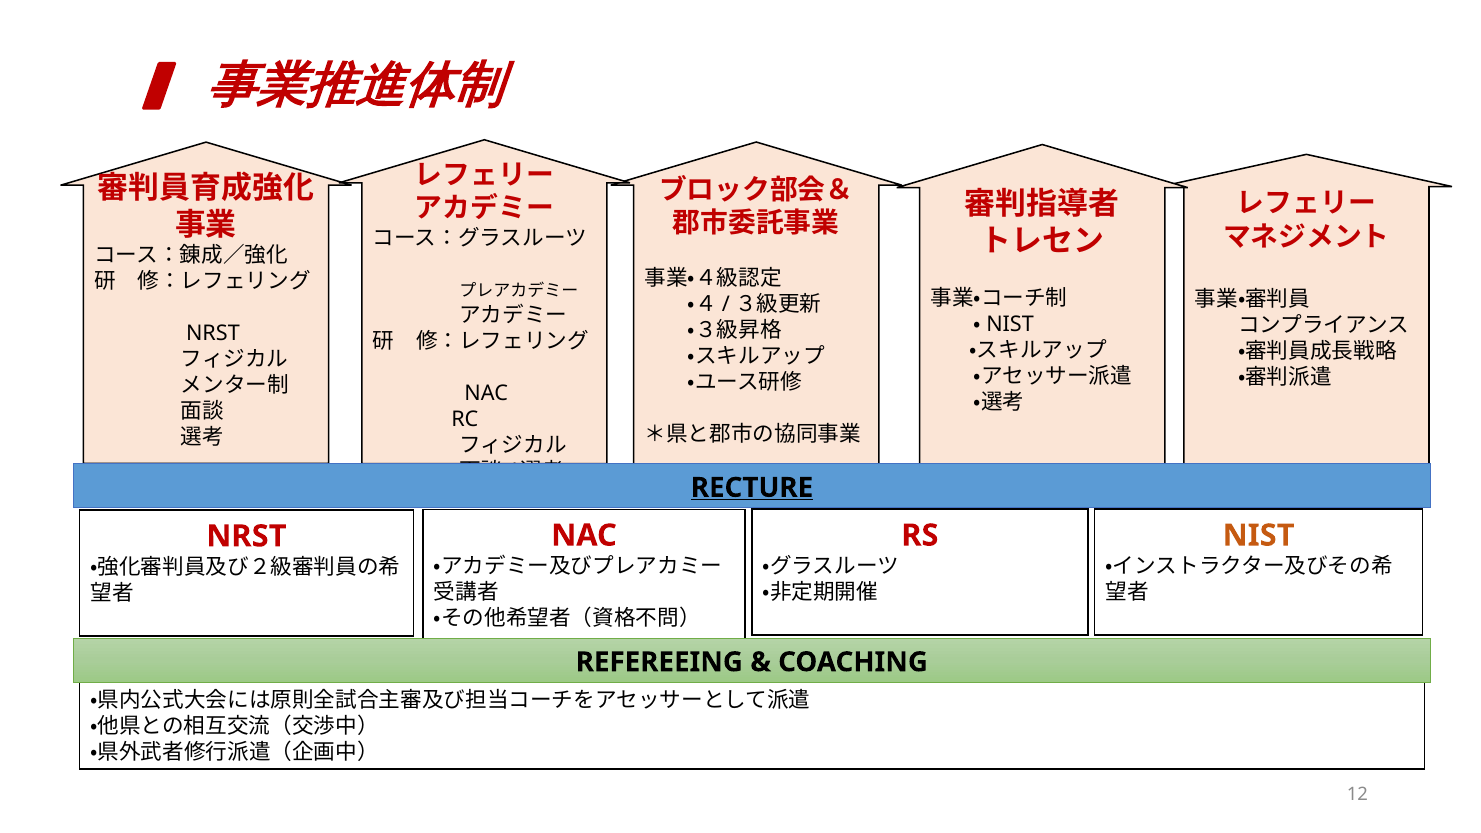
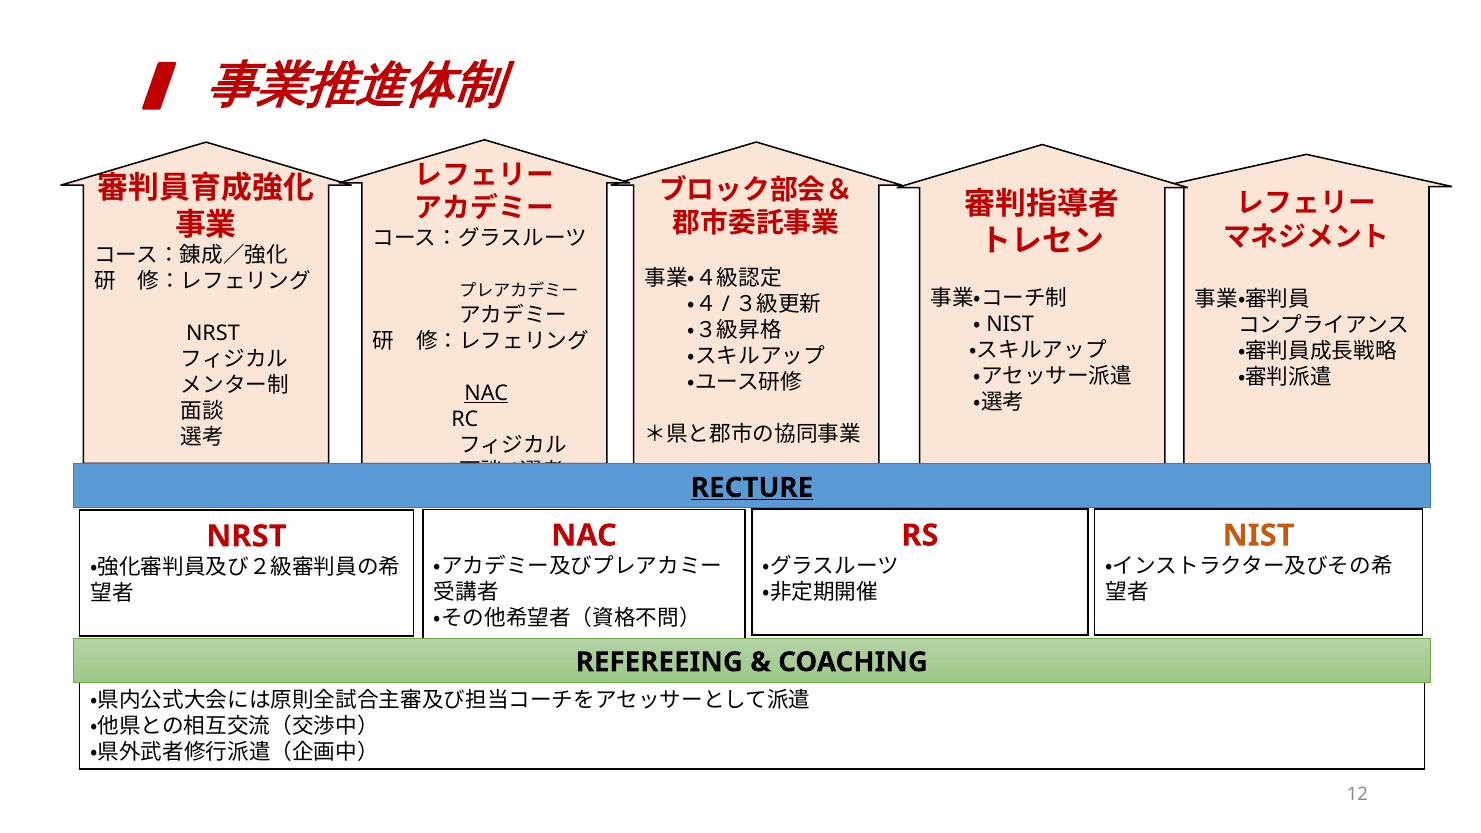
NAC at (486, 394) underline: none -> present
